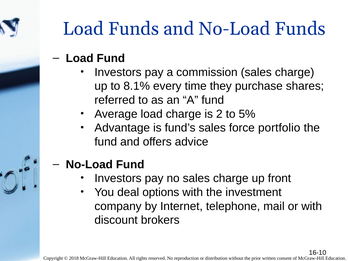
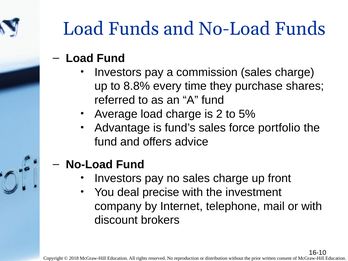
8.1%: 8.1% -> 8.8%
options: options -> precise
